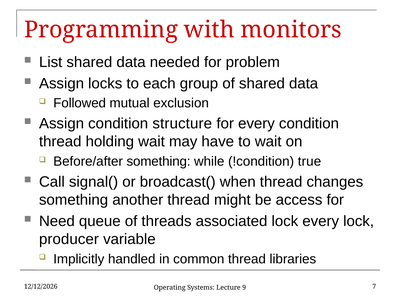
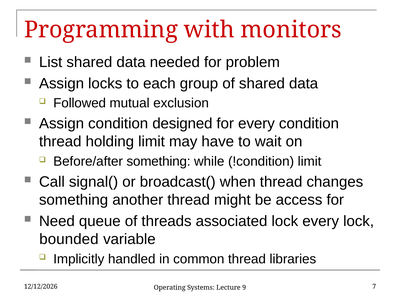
structure: structure -> designed
holding wait: wait -> limit
!condition true: true -> limit
producer: producer -> bounded
